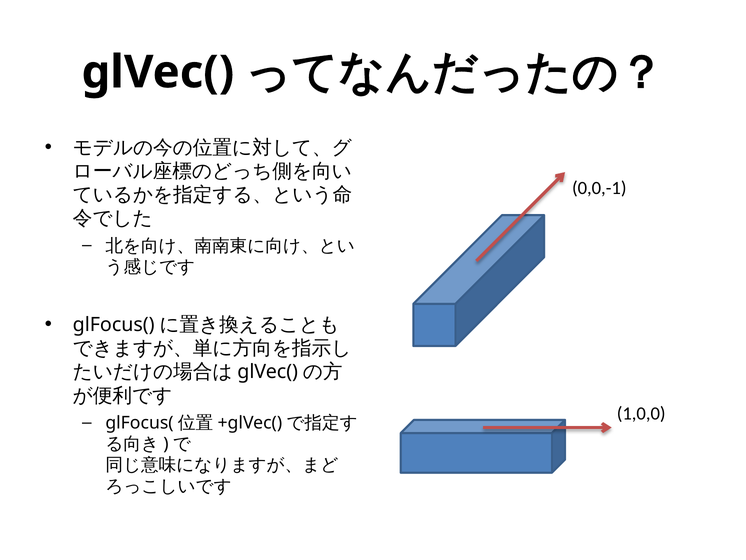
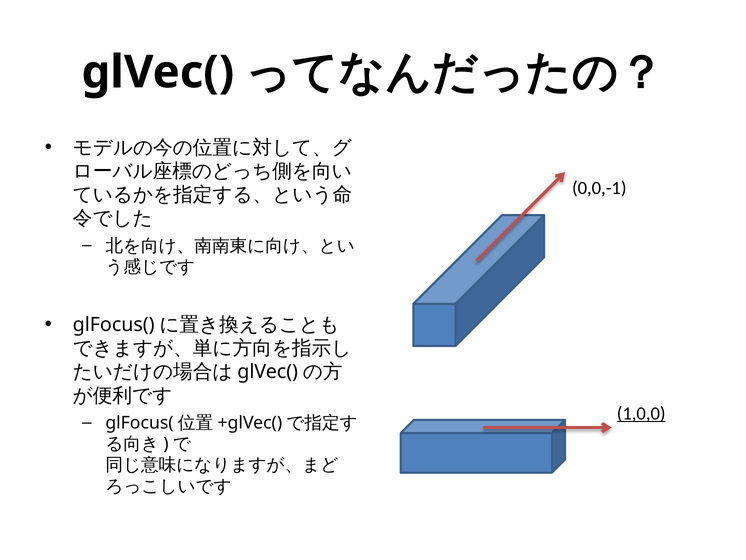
1,0,0 underline: none -> present
